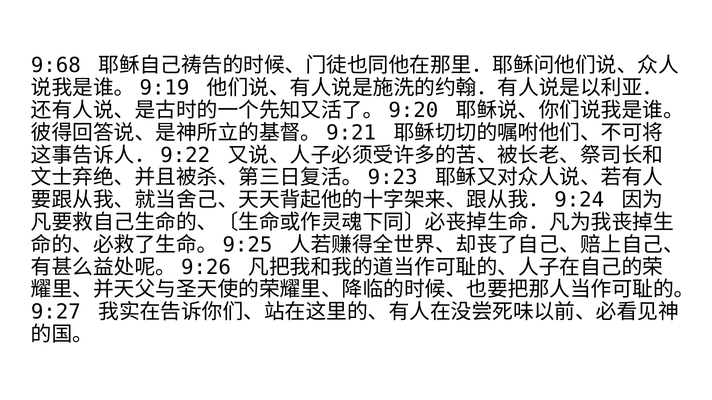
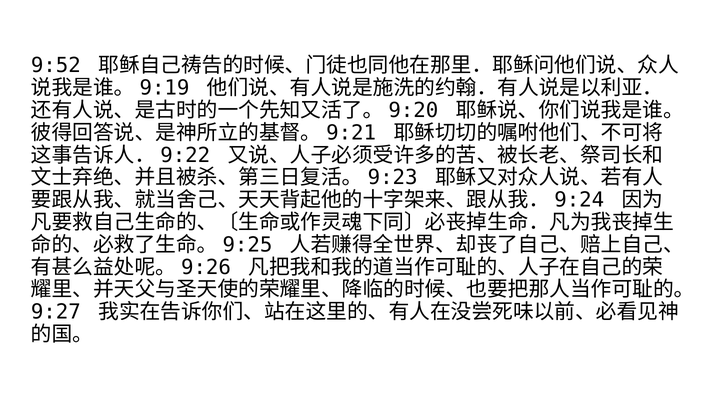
9:68: 9:68 -> 9:52
